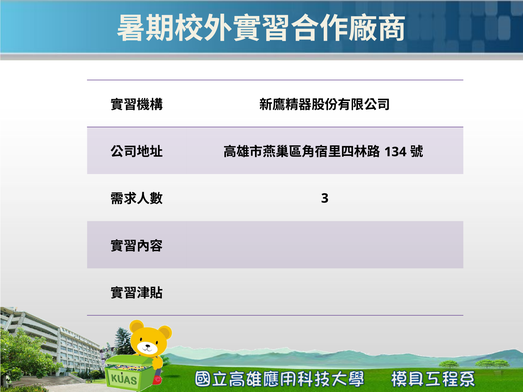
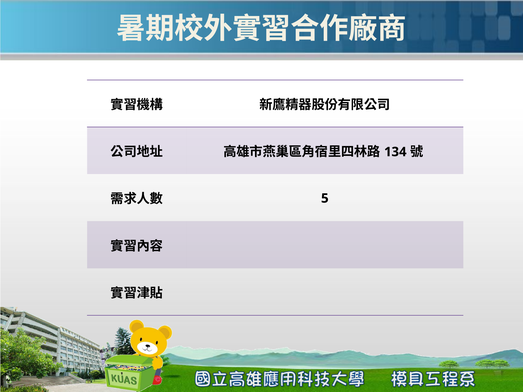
3: 3 -> 5
